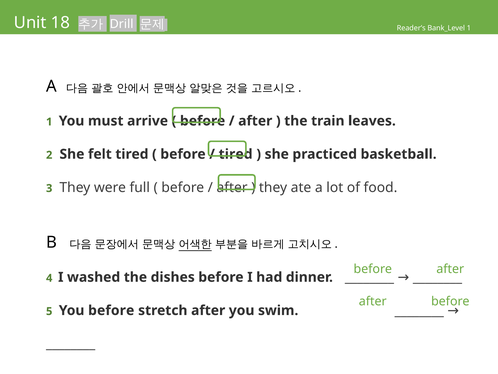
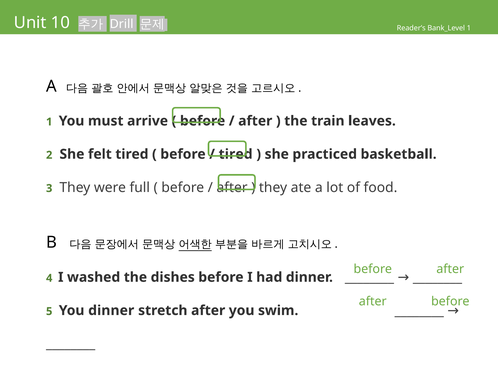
18: 18 -> 10
You before: before -> dinner
